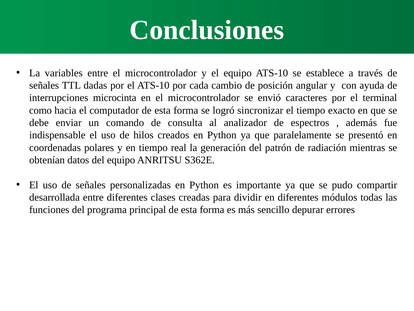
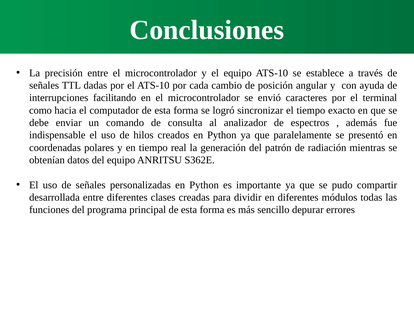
variables: variables -> precisión
microcinta: microcinta -> facilitando
